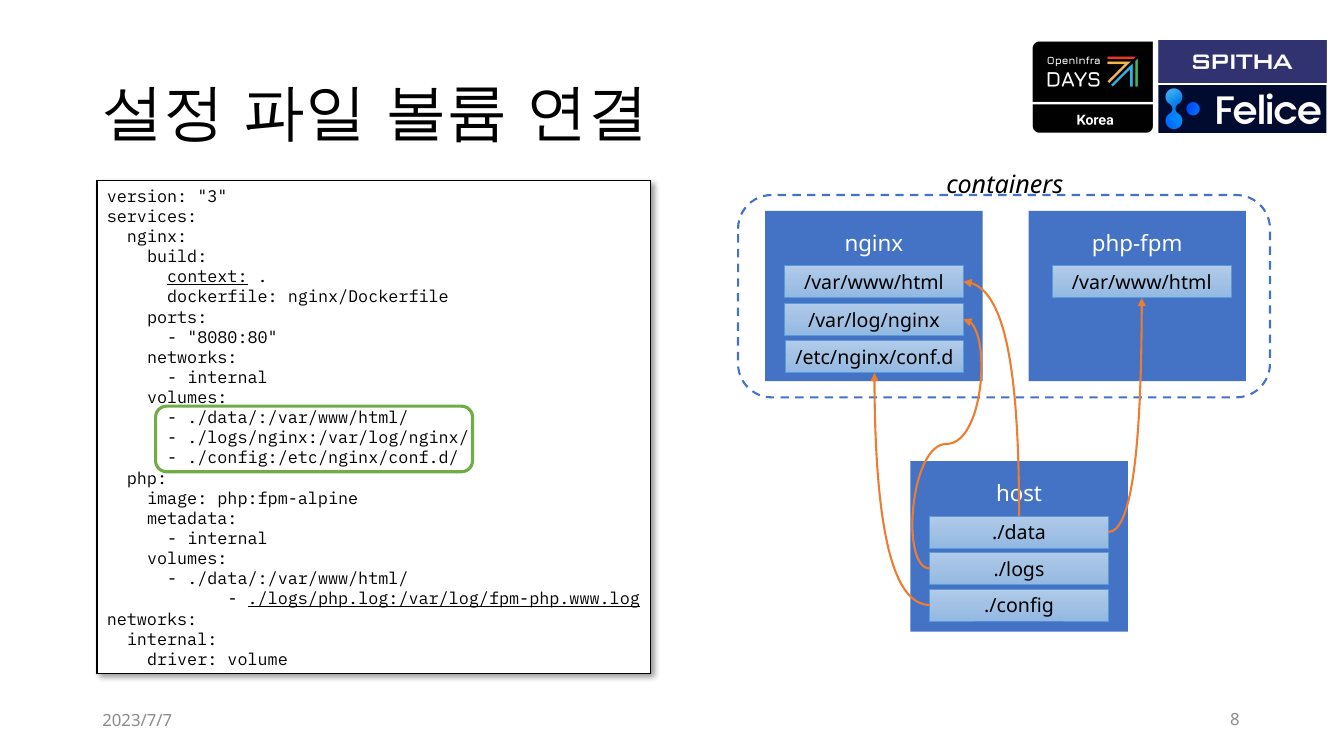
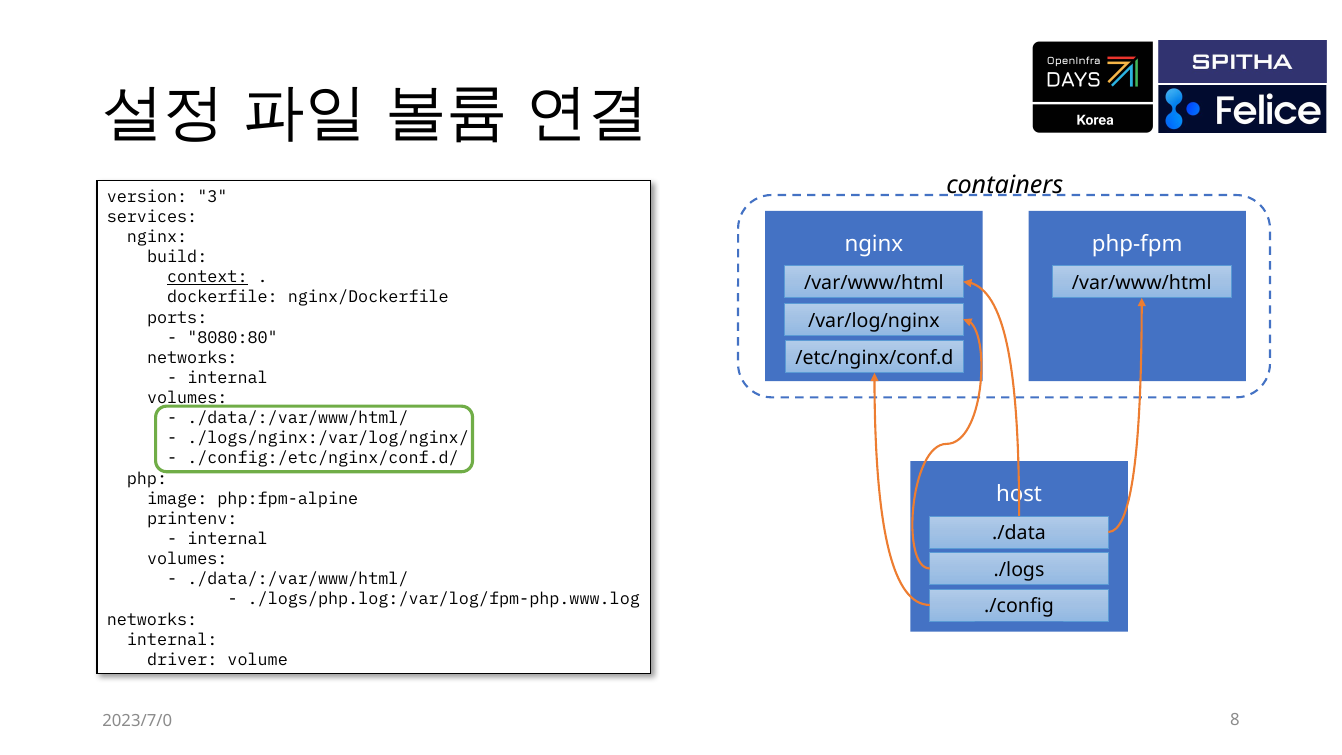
metadata: metadata -> printenv
./logs/php.log:/var/log/fpm-php.www.log underline: present -> none
2023/7/7: 2023/7/7 -> 2023/7/0
